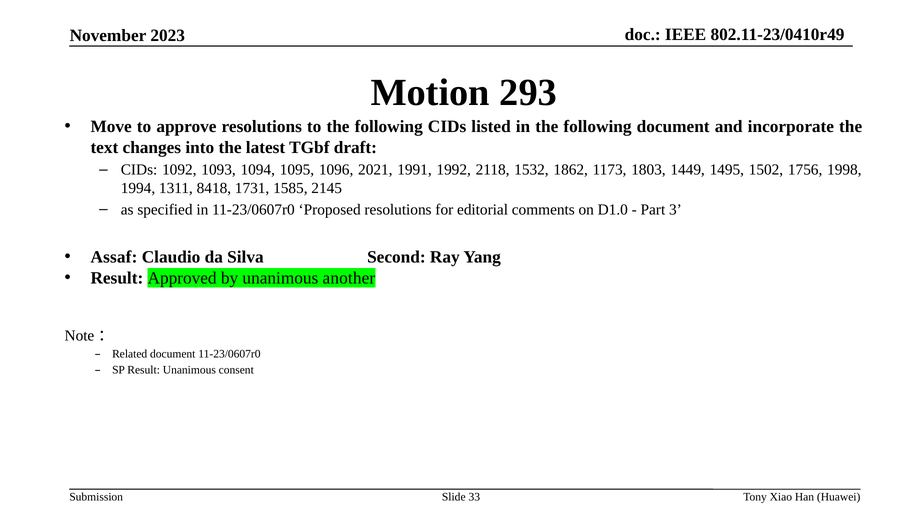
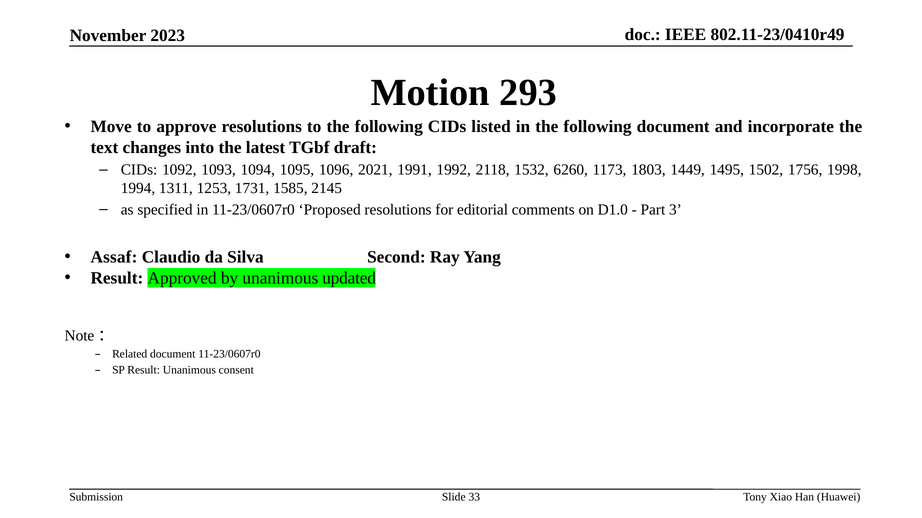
1862: 1862 -> 6260
8418: 8418 -> 1253
another: another -> updated
